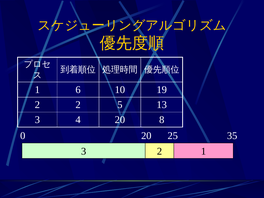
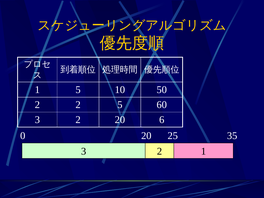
1 6: 6 -> 5
19: 19 -> 50
13: 13 -> 60
3 4: 4 -> 2
8: 8 -> 6
